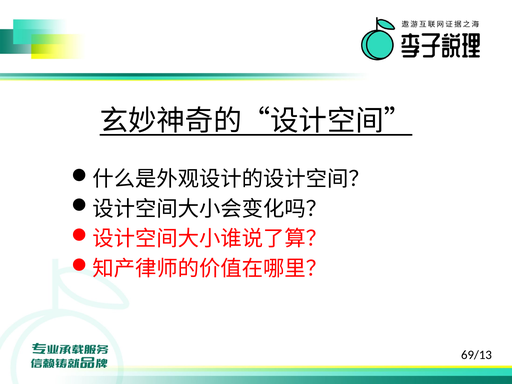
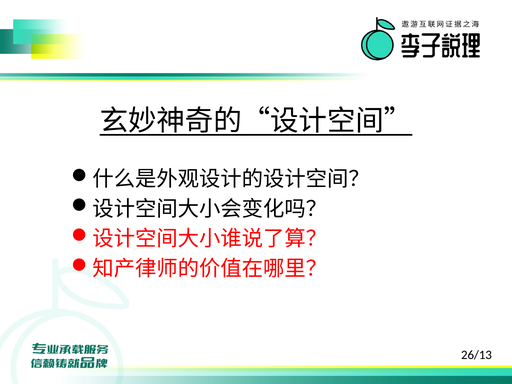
69/13: 69/13 -> 26/13
